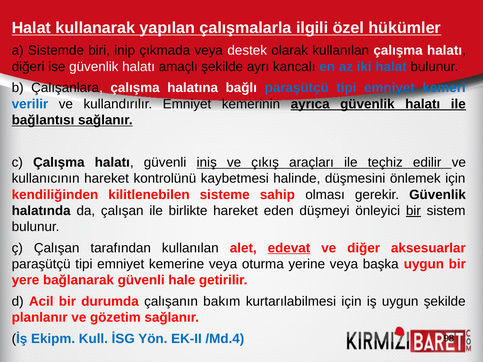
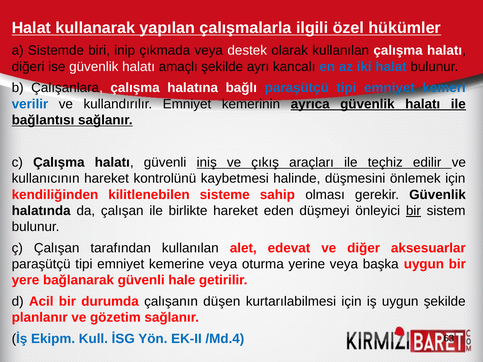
edevat underline: present -> none
bakım: bakım -> düşen
98: 98 -> 63
